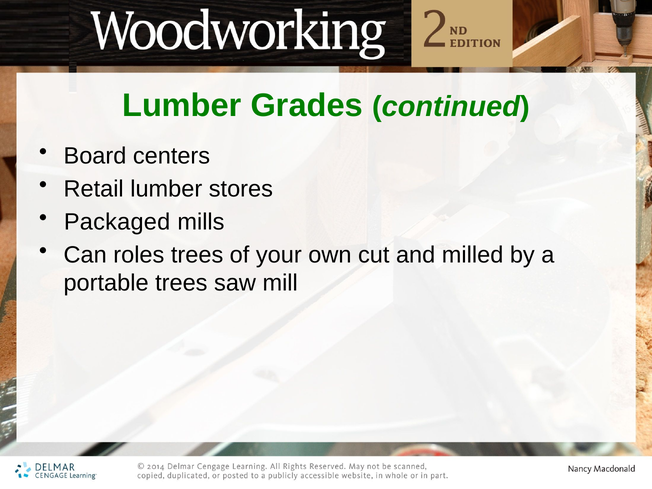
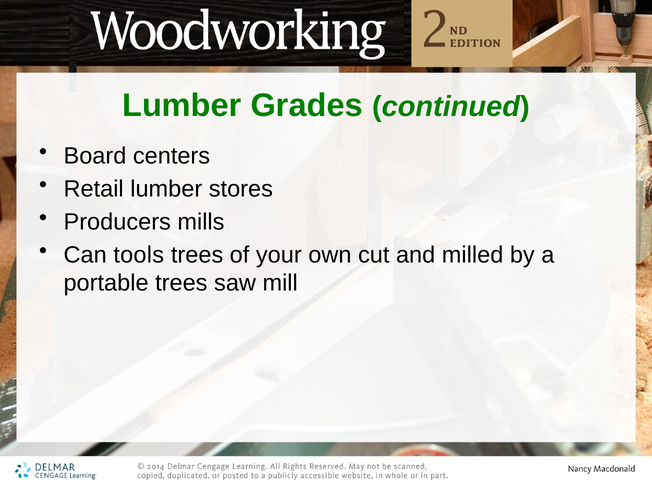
Packaged: Packaged -> Producers
roles: roles -> tools
